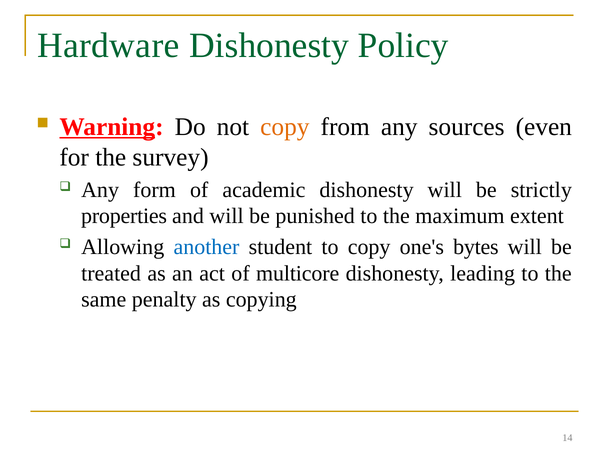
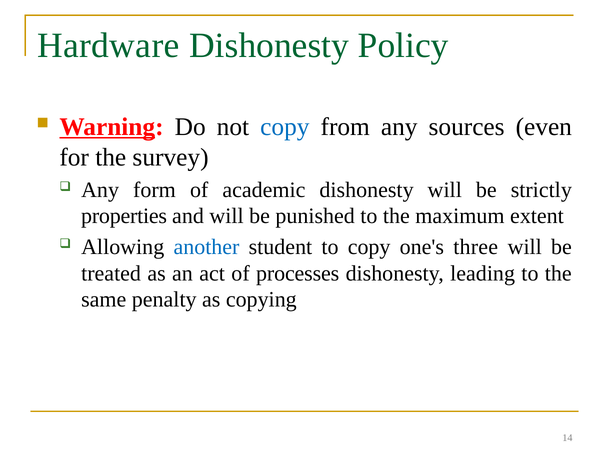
copy at (285, 127) colour: orange -> blue
bytes: bytes -> three
multicore: multicore -> processes
